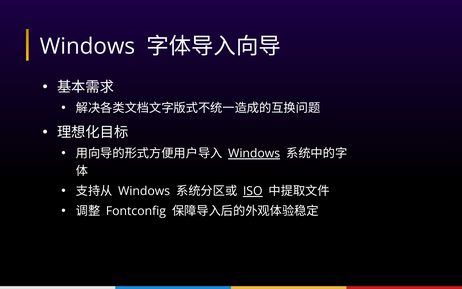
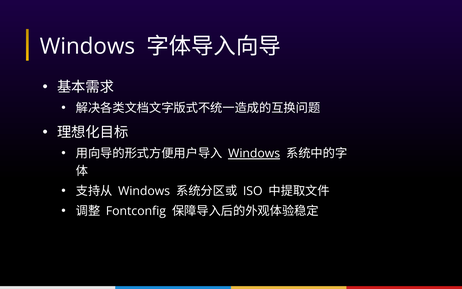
ISO underline: present -> none
